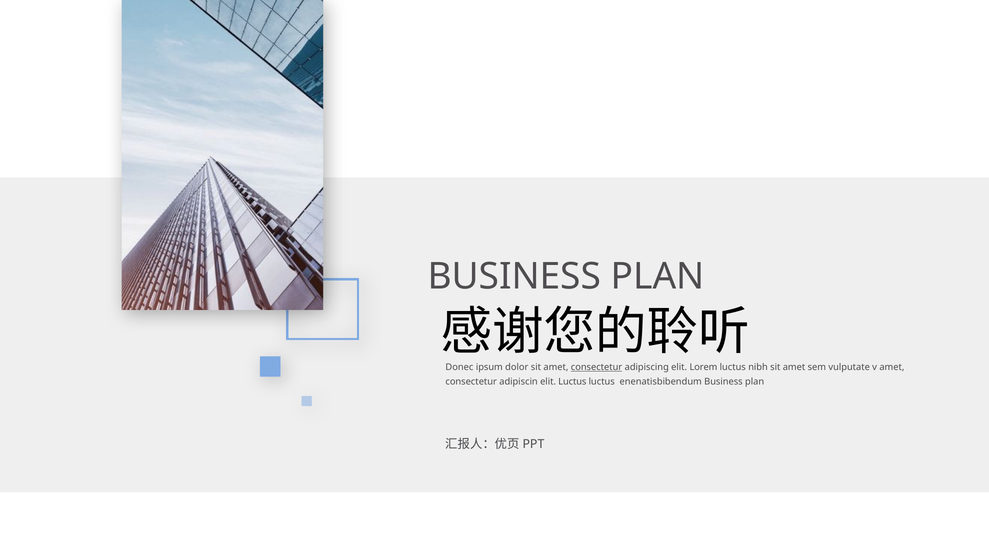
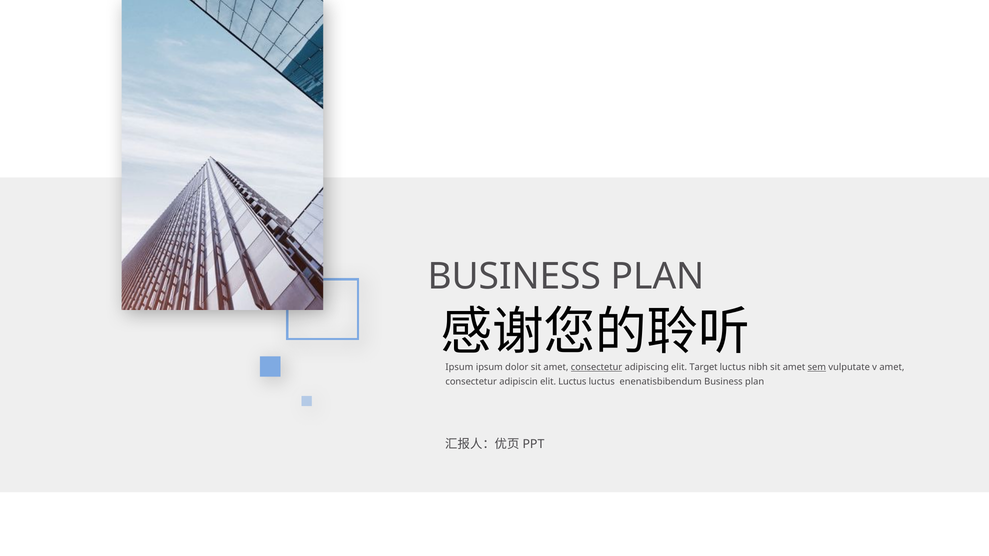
Donec at (459, 368): Donec -> Ipsum
Lorem: Lorem -> Target
sem underline: none -> present
